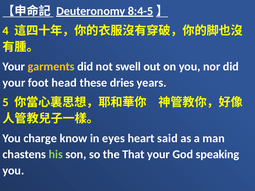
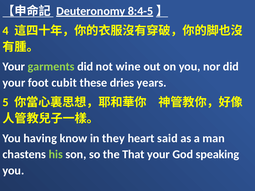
garments colour: yellow -> light green
swell: swell -> wine
head: head -> cubit
charge: charge -> having
eyes: eyes -> they
